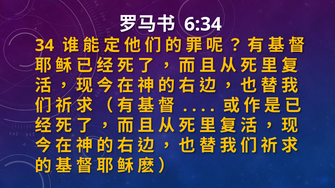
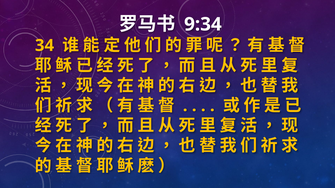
6:34: 6:34 -> 9:34
